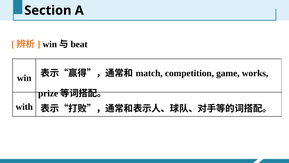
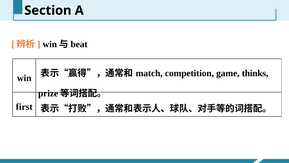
works: works -> thinks
with: with -> first
